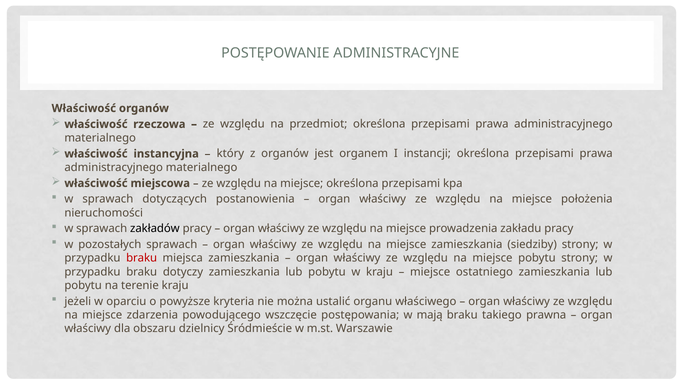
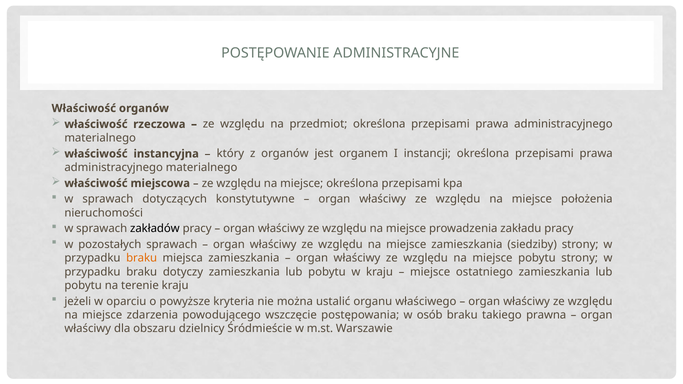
postanowienia: postanowienia -> konstytutywne
braku at (142, 258) colour: red -> orange
mają: mają -> osób
